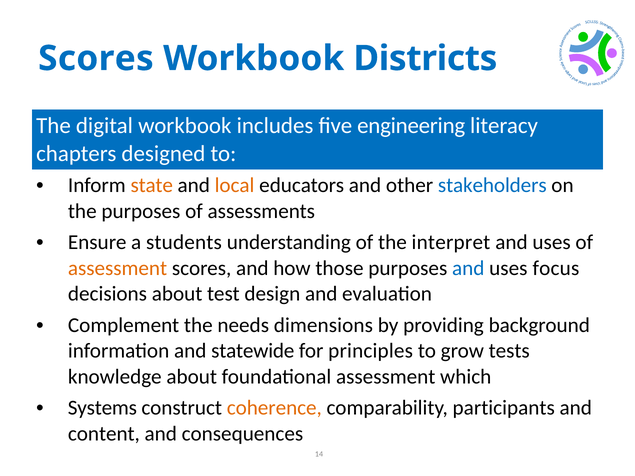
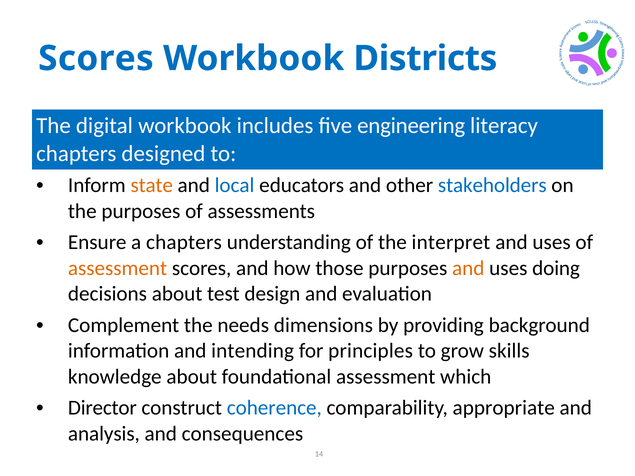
local colour: orange -> blue
a students: students -> chapters
and at (468, 268) colour: blue -> orange
focus: focus -> doing
statewide: statewide -> intending
tests: tests -> skills
Systems: Systems -> Director
coherence colour: orange -> blue
participants: participants -> appropriate
content: content -> analysis
